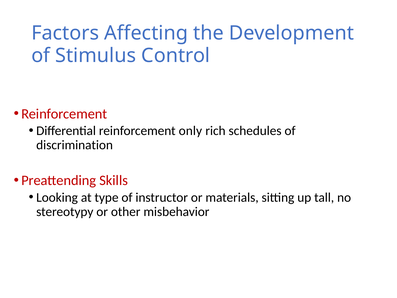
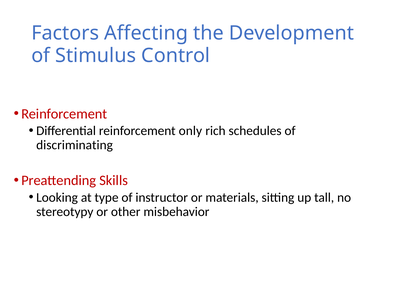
discrimination: discrimination -> discriminating
